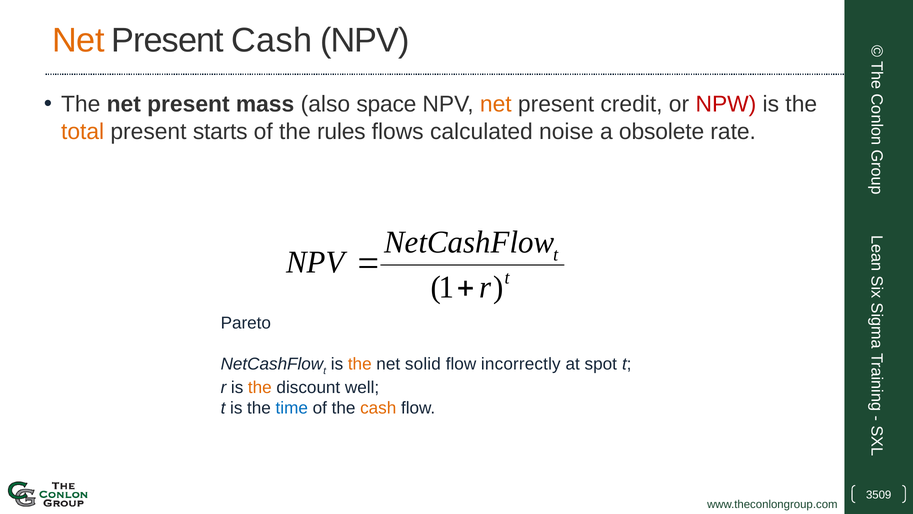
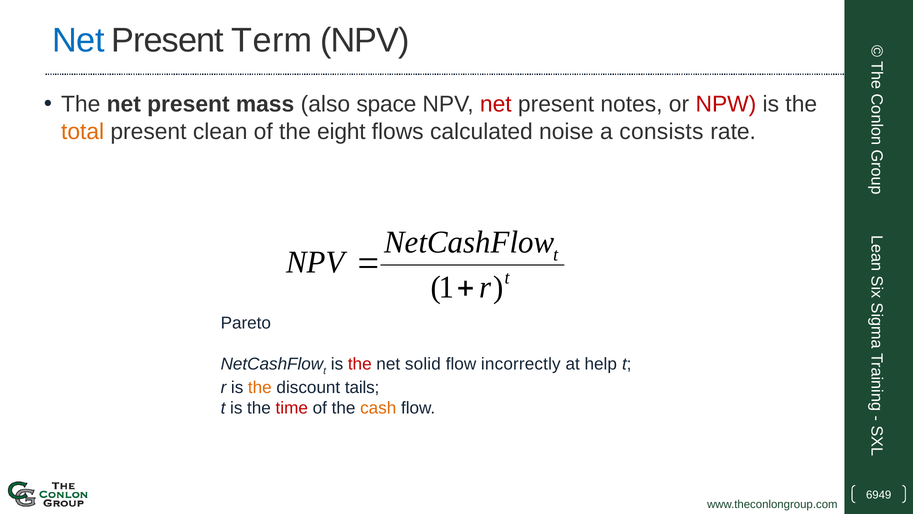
Net at (78, 41) colour: orange -> blue
Present Cash: Cash -> Term
net at (496, 104) colour: orange -> red
credit: credit -> notes
starts: starts -> clean
rules: rules -> eight
obsolete: obsolete -> consists
the at (360, 364) colour: orange -> red
spot: spot -> help
well: well -> tails
time colour: blue -> red
3509: 3509 -> 6949
